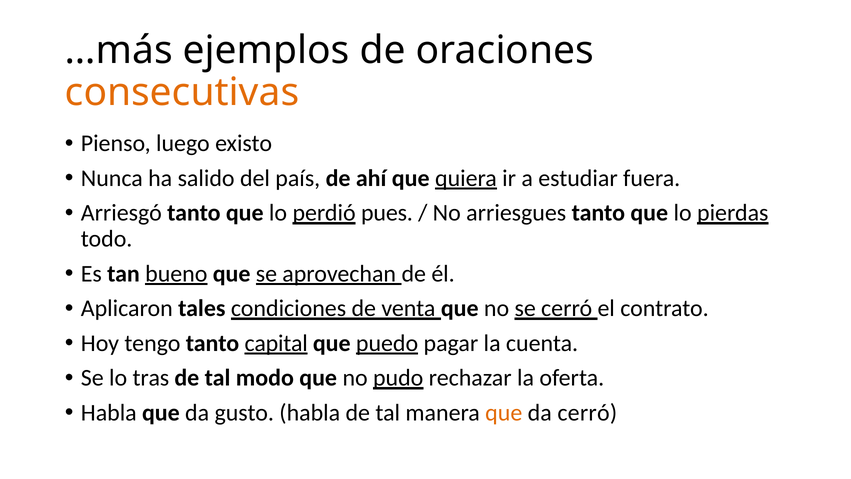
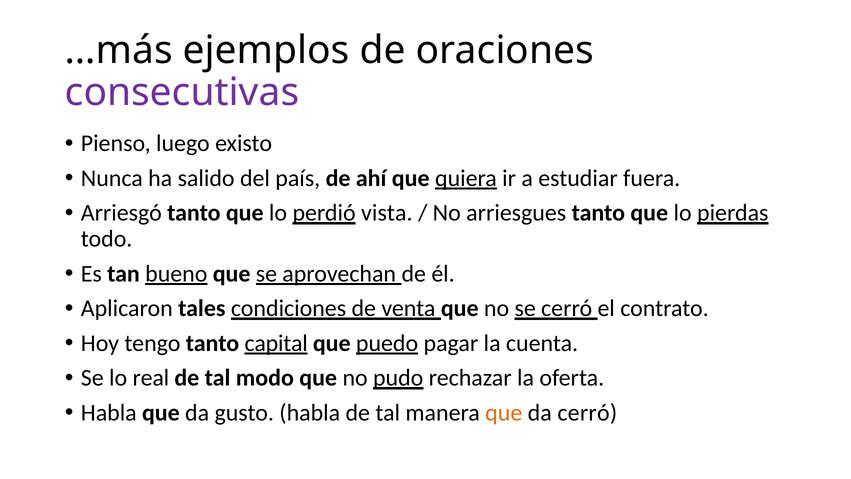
consecutivas colour: orange -> purple
pues: pues -> vista
tras: tras -> real
